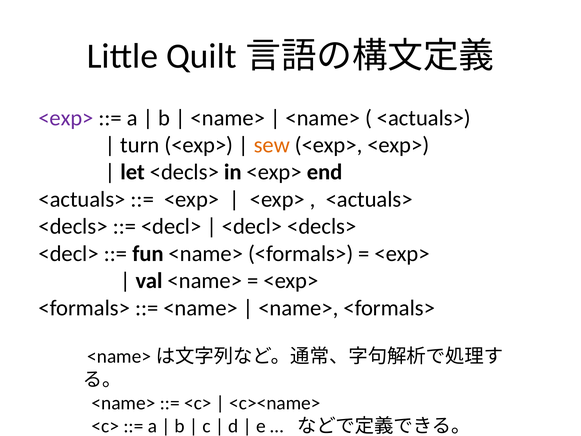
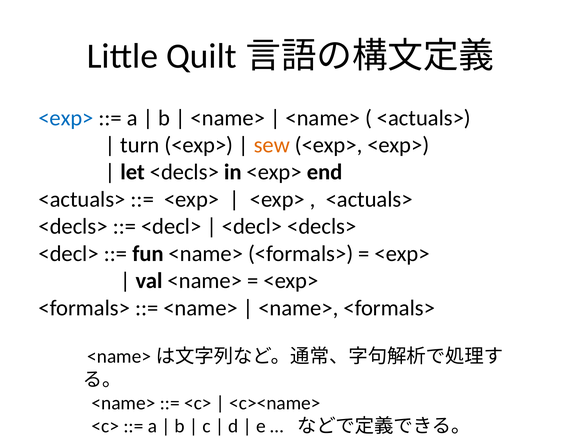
<exp> at (66, 118) colour: purple -> blue
